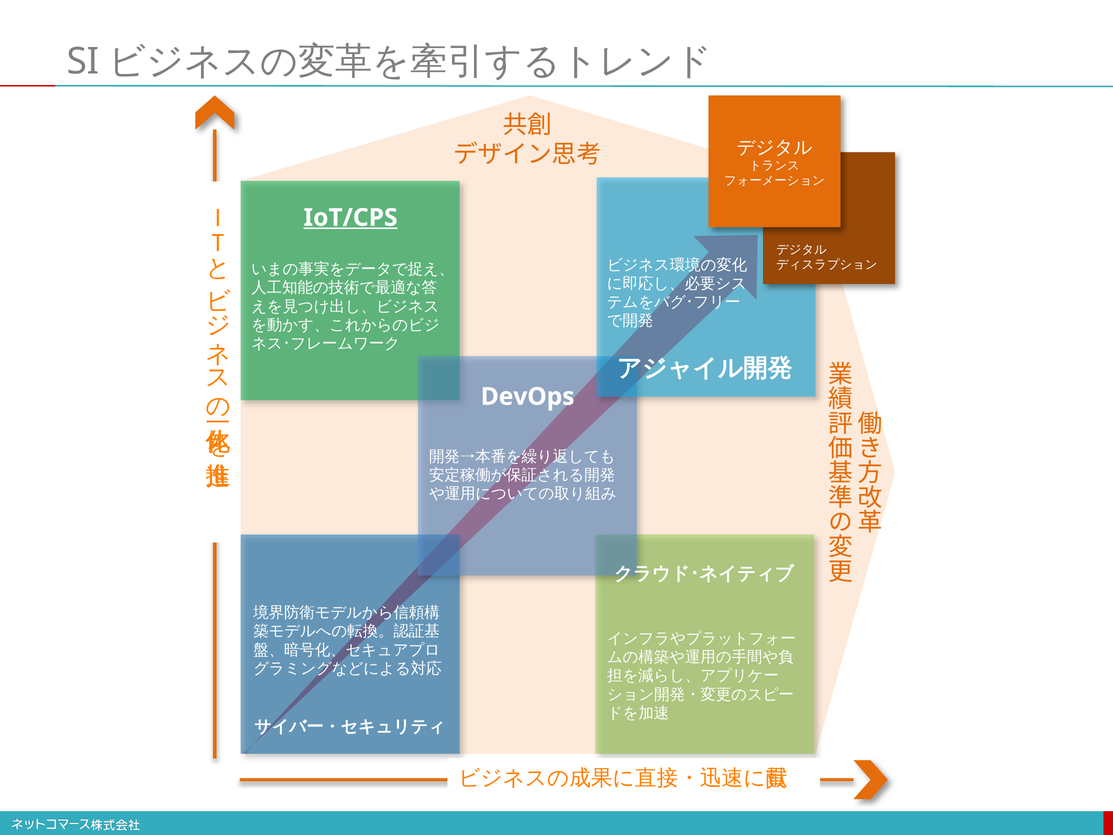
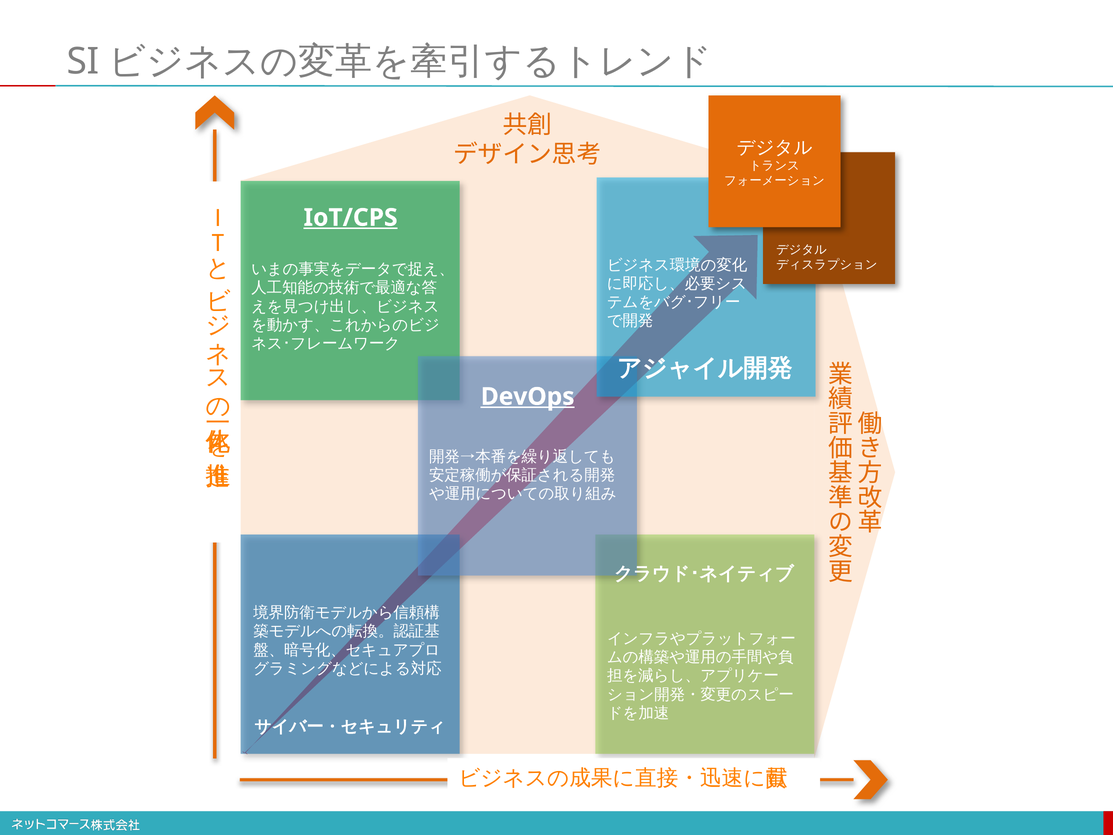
DevOps underline: none -> present
